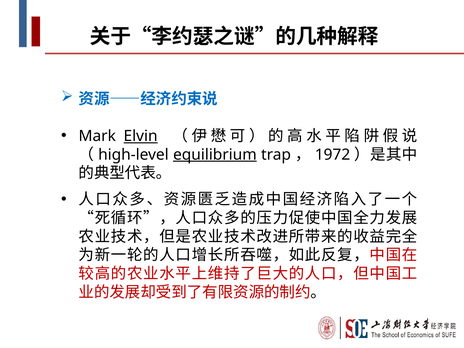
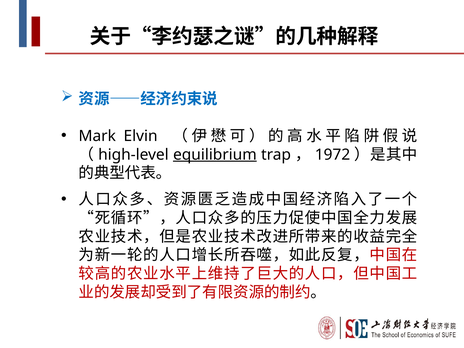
Elvin underline: present -> none
